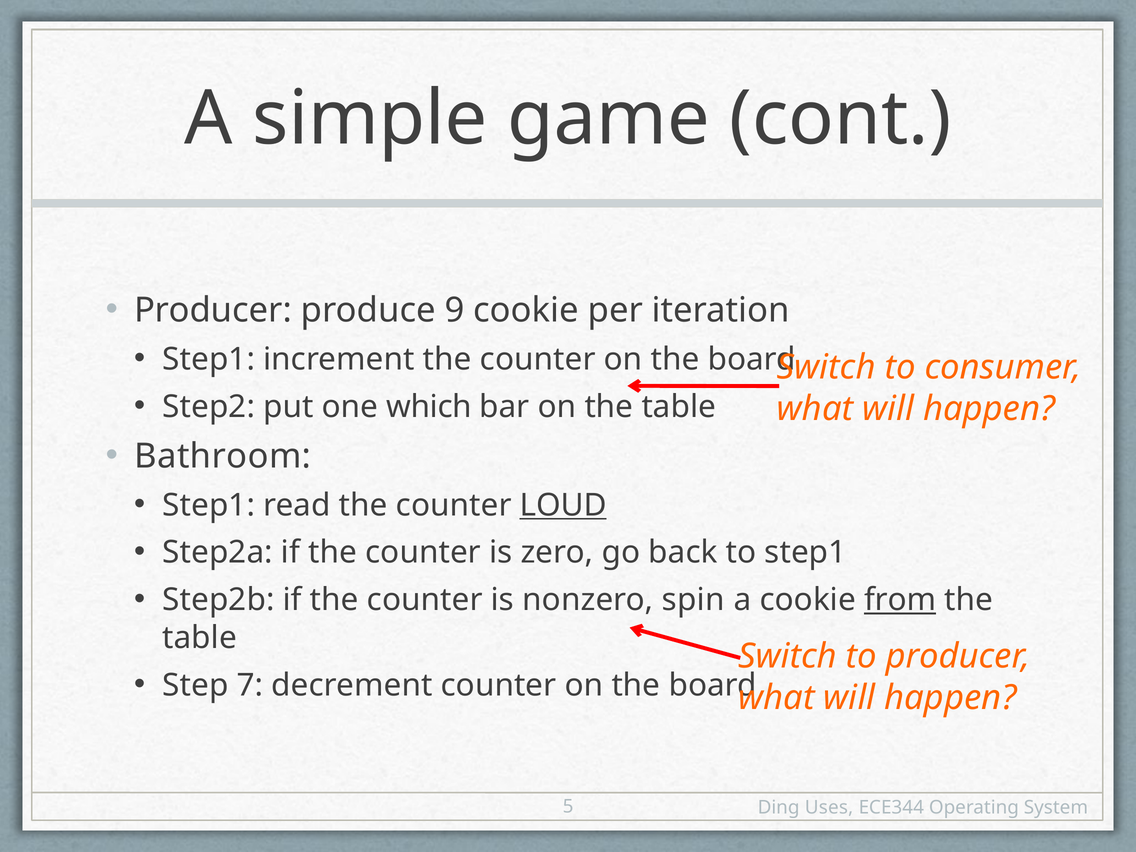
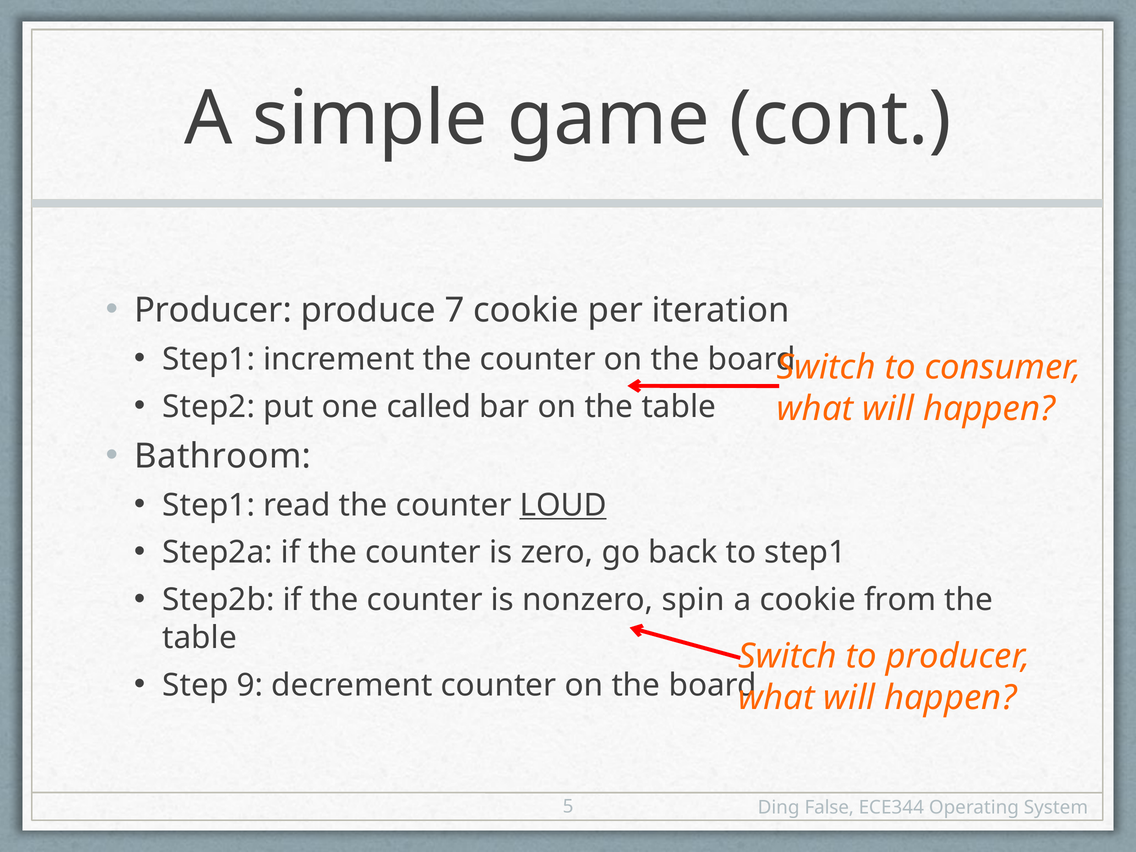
9: 9 -> 7
which: which -> called
from underline: present -> none
7: 7 -> 9
Uses: Uses -> False
